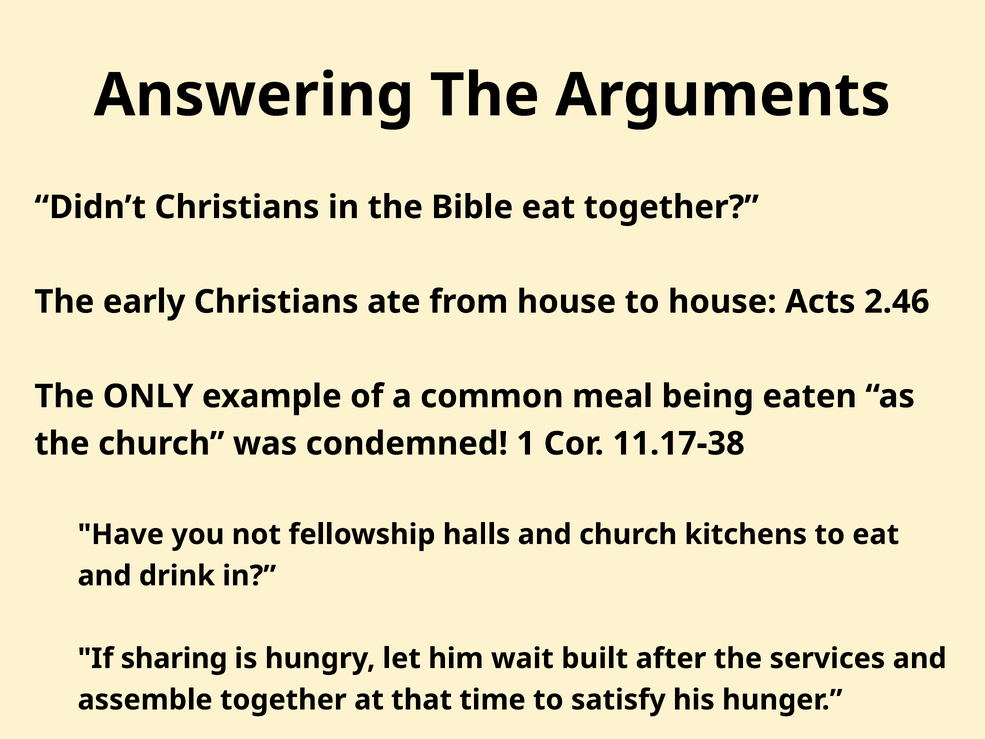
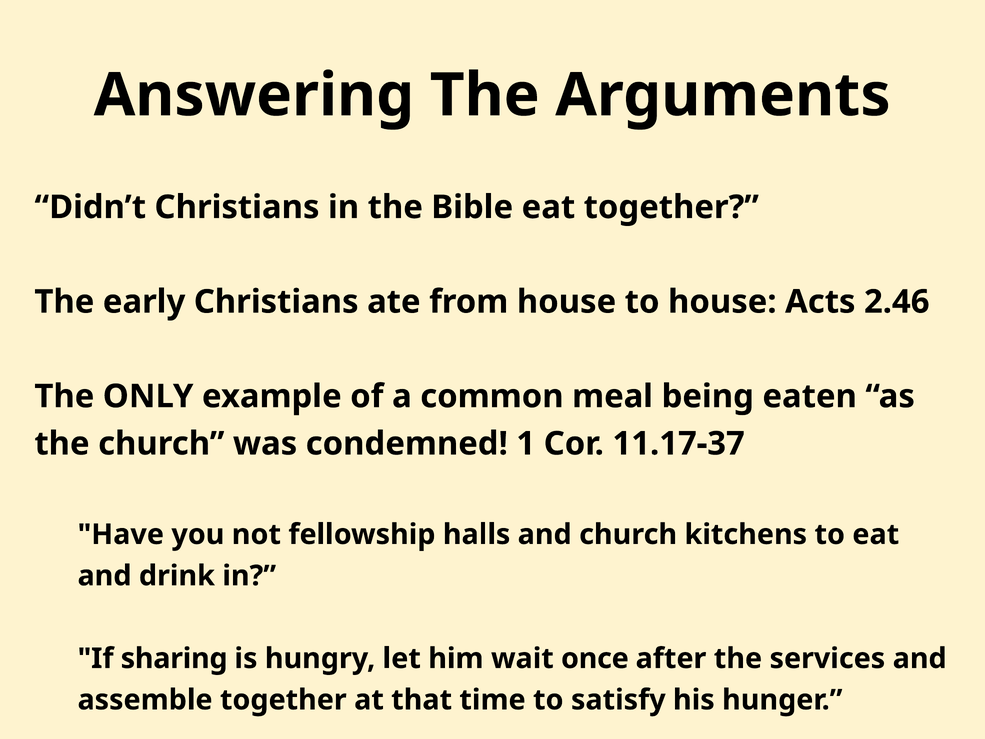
11.17-38: 11.17-38 -> 11.17-37
built: built -> once
